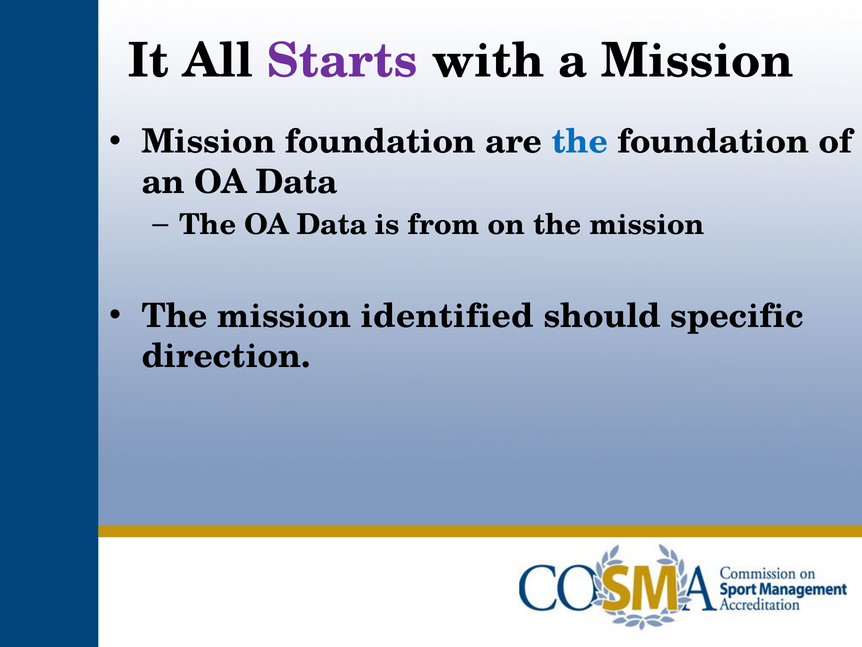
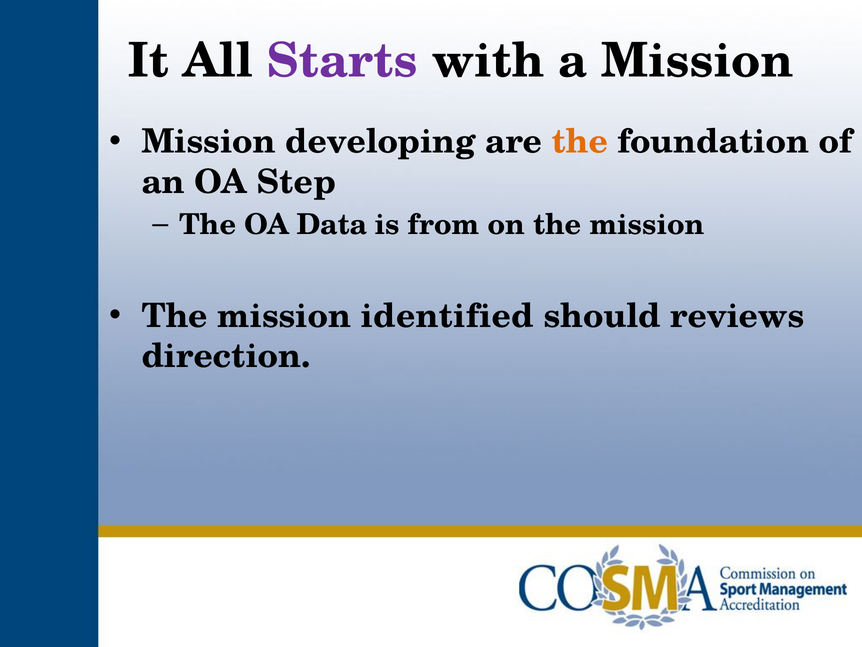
Mission foundation: foundation -> developing
the at (580, 142) colour: blue -> orange
an OA Data: Data -> Step
specific: specific -> reviews
